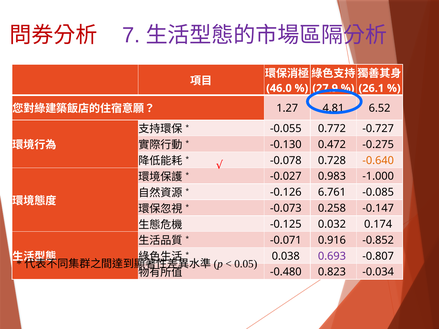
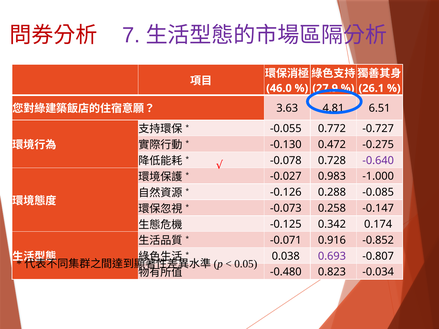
1.27: 1.27 -> 3.63
6.52: 6.52 -> 6.51
-0.640 colour: orange -> purple
6.761: 6.761 -> 0.288
0.032: 0.032 -> 0.342
